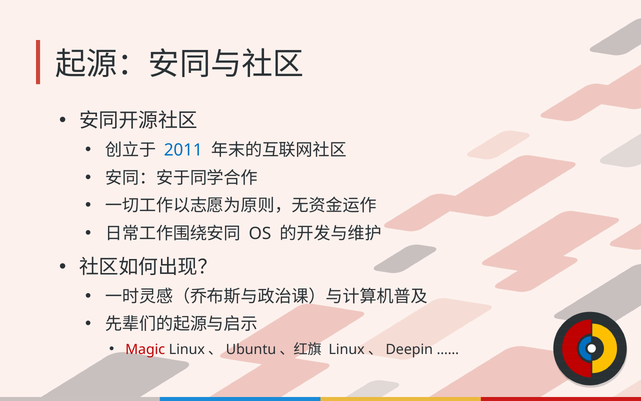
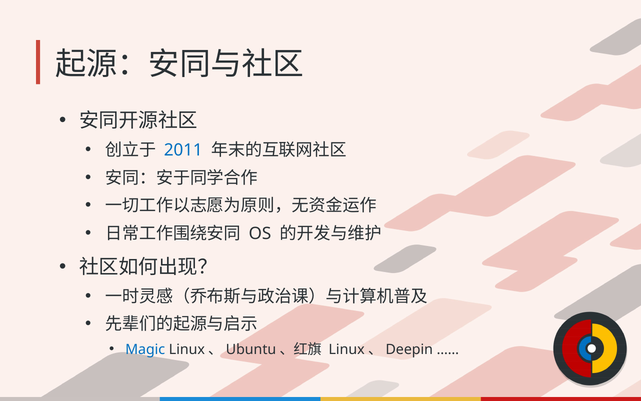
Magic colour: red -> blue
